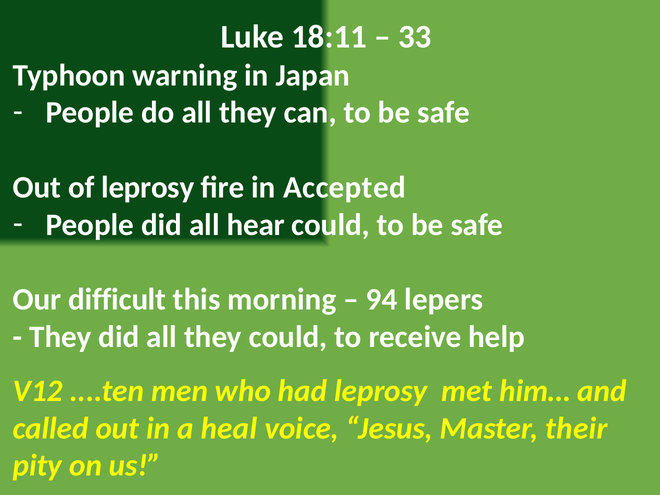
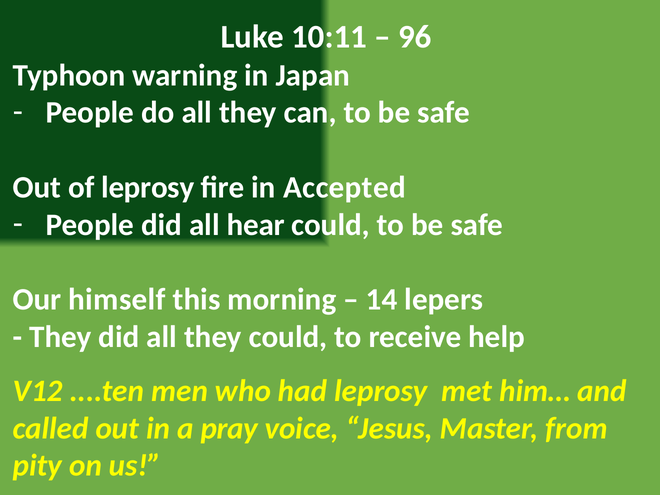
18:11: 18:11 -> 10:11
33: 33 -> 96
difficult: difficult -> himself
94: 94 -> 14
heal: heal -> pray
their: their -> from
